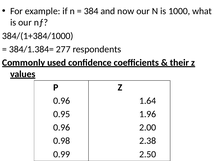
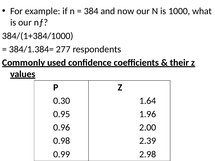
0.96 at (62, 101): 0.96 -> 0.30
2.38: 2.38 -> 2.39
2.50: 2.50 -> 2.98
